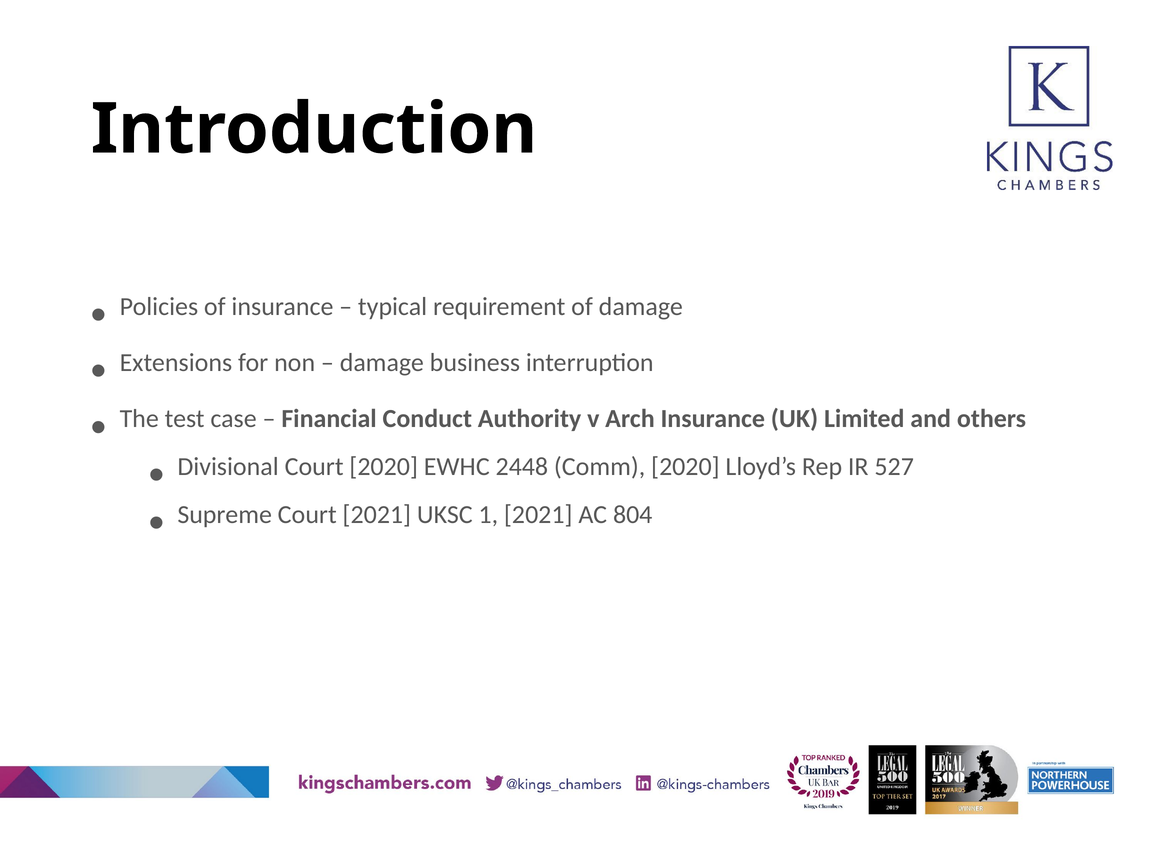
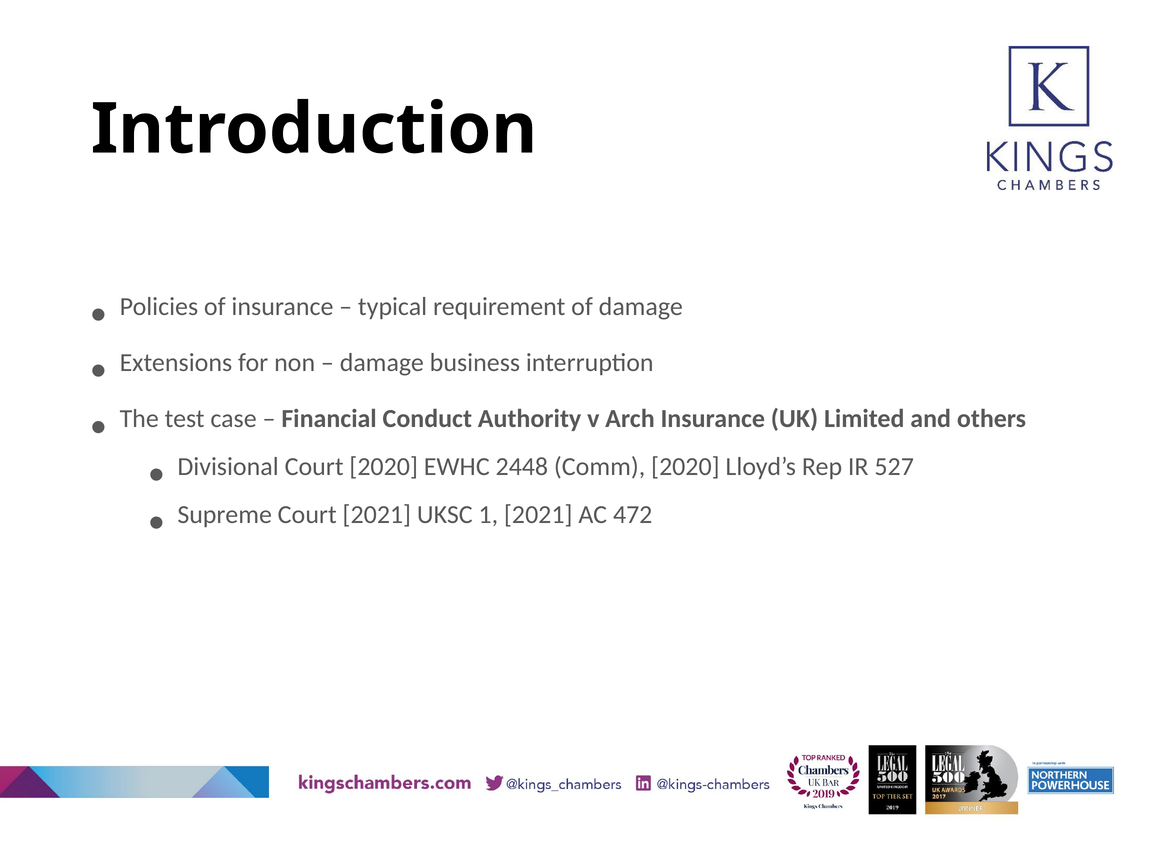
804: 804 -> 472
